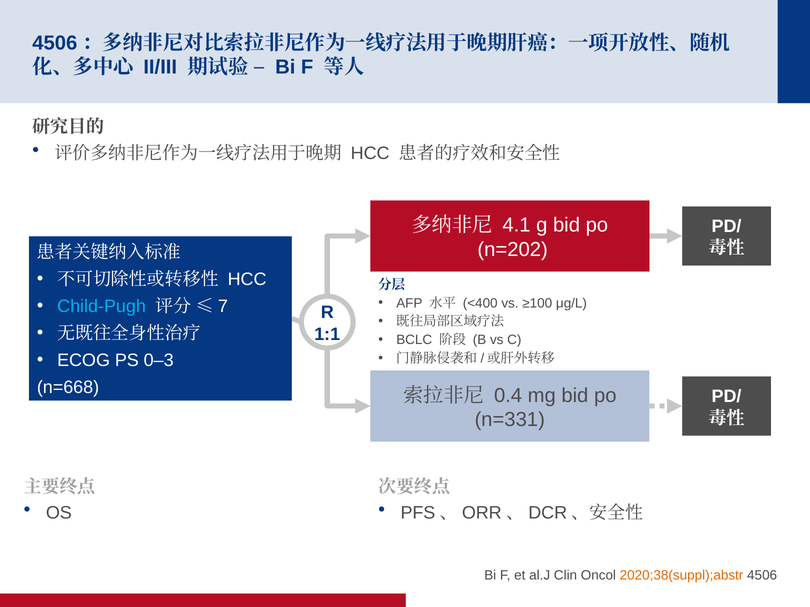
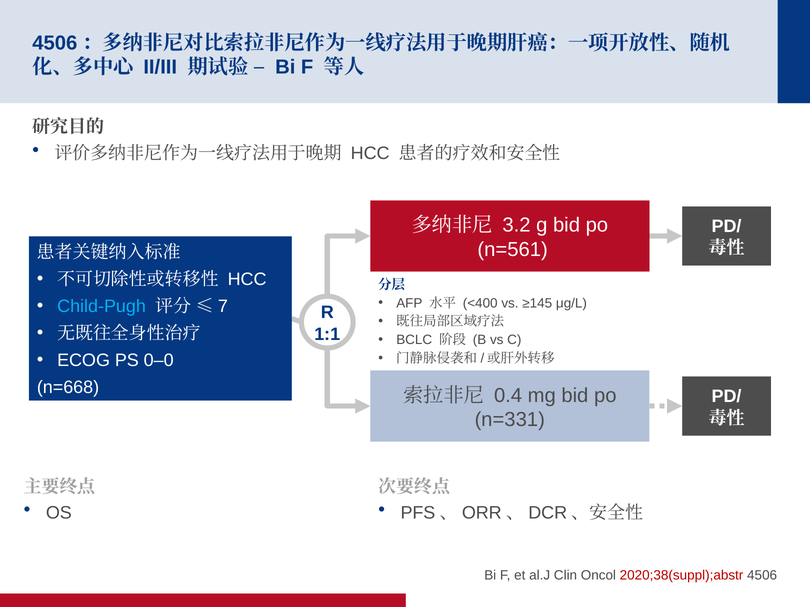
4.1: 4.1 -> 3.2
n=202: n=202 -> n=561
≥100: ≥100 -> ≥145
0–3: 0–3 -> 0–0
2020;38(suppl);abstr colour: orange -> red
